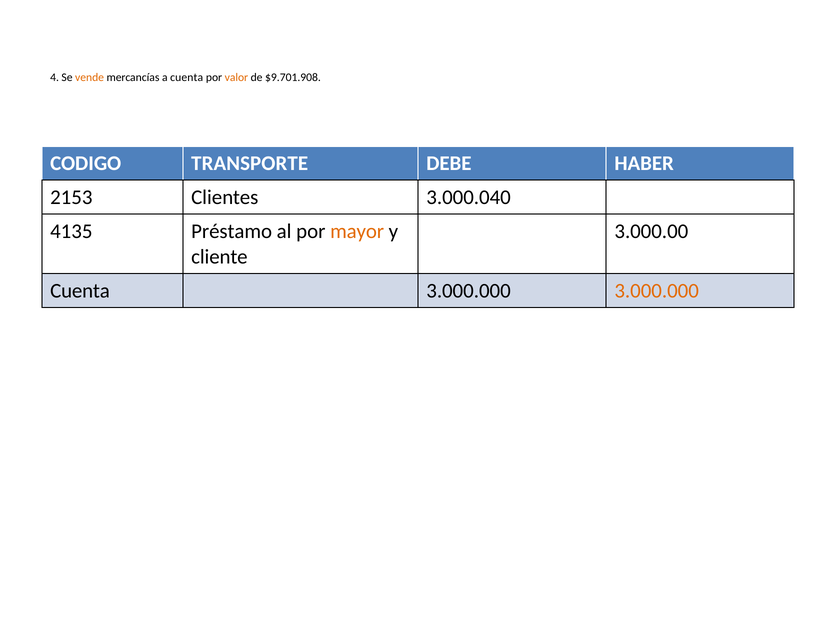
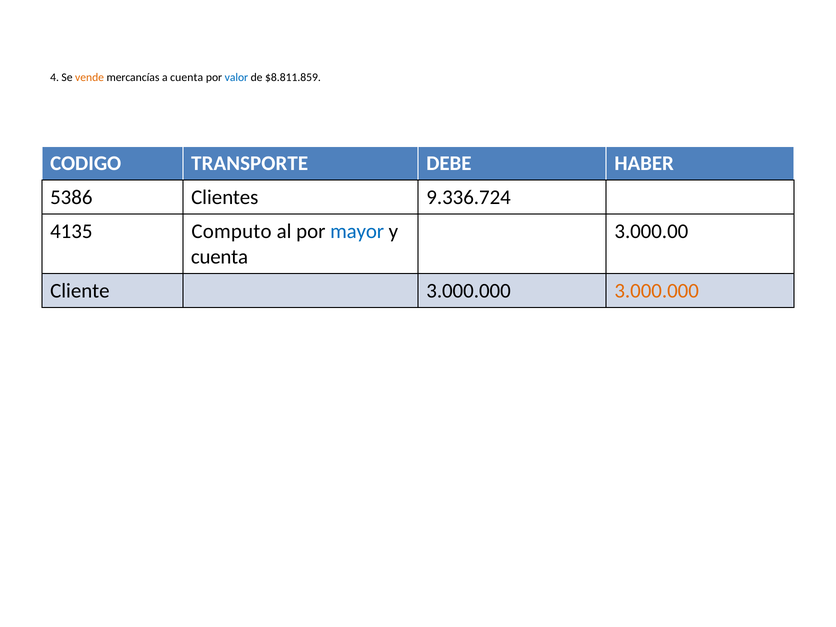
valor colour: orange -> blue
$9.701.908: $9.701.908 -> $8.811.859
2153: 2153 -> 5386
3.000.040: 3.000.040 -> 9.336.724
Préstamo: Préstamo -> Computo
mayor colour: orange -> blue
cliente at (219, 257): cliente -> cuenta
Cuenta at (80, 291): Cuenta -> Cliente
